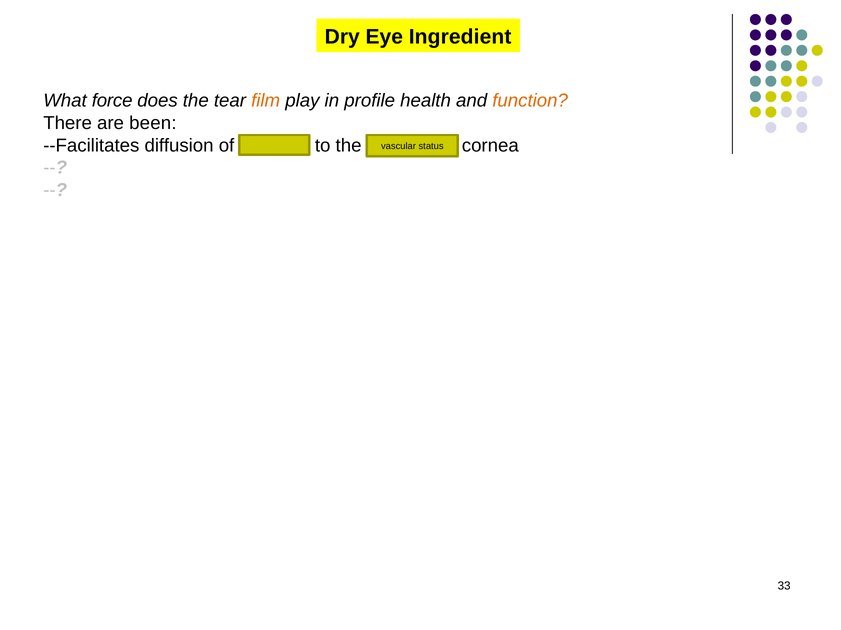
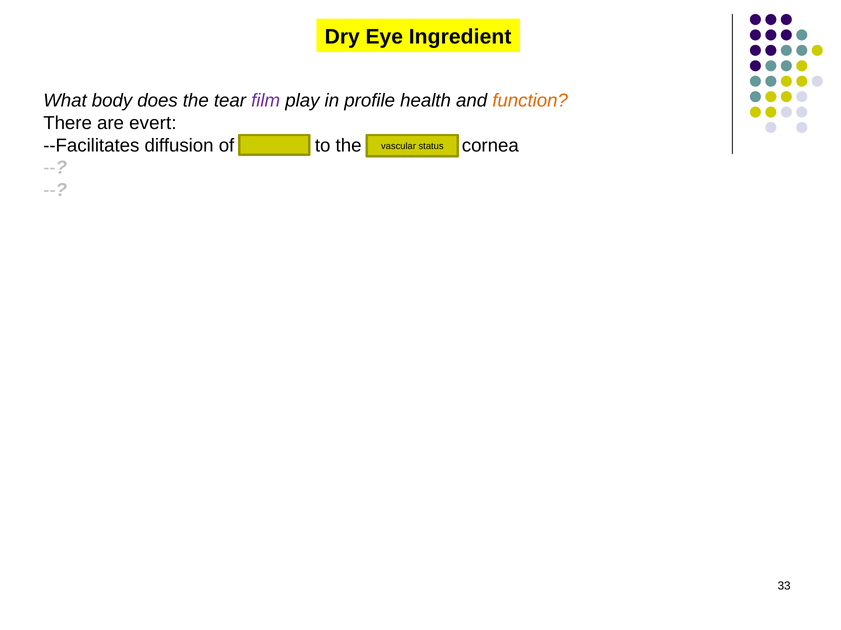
force: force -> body
film colour: orange -> purple
been: been -> evert
